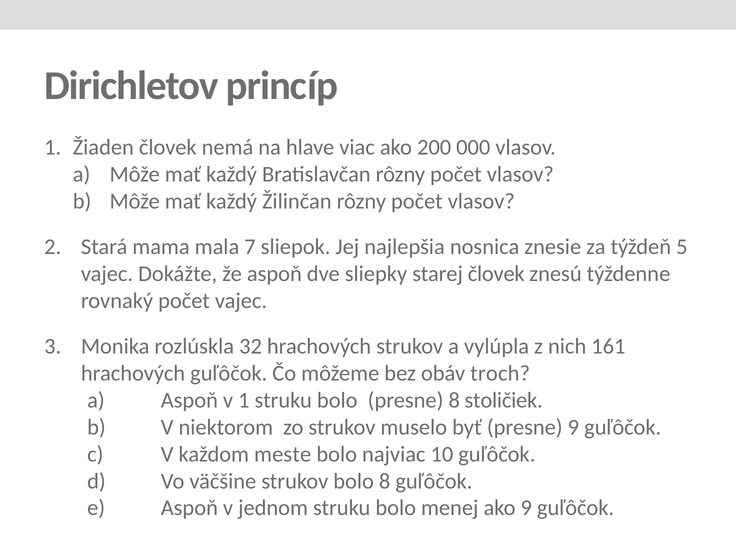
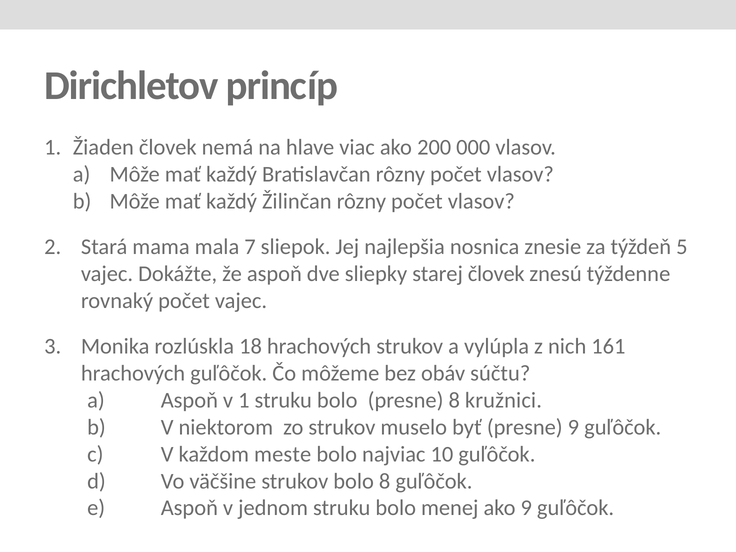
32: 32 -> 18
troch: troch -> súčtu
stoličiek: stoličiek -> kružnici
